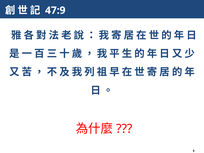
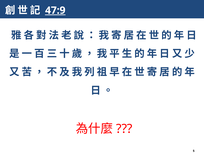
47:9 underline: none -> present
